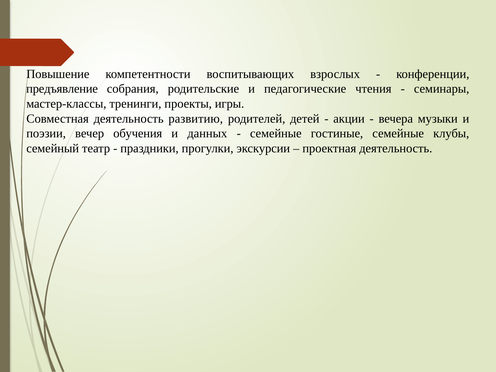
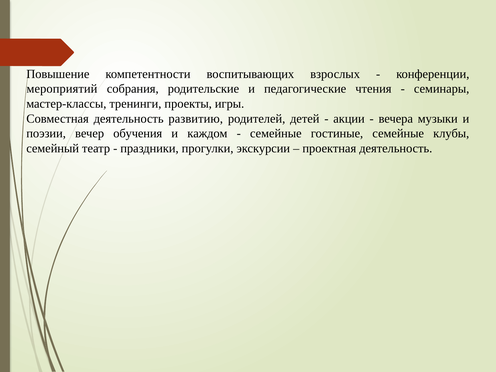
предъявление: предъявление -> мероприятий
данных: данных -> каждом
